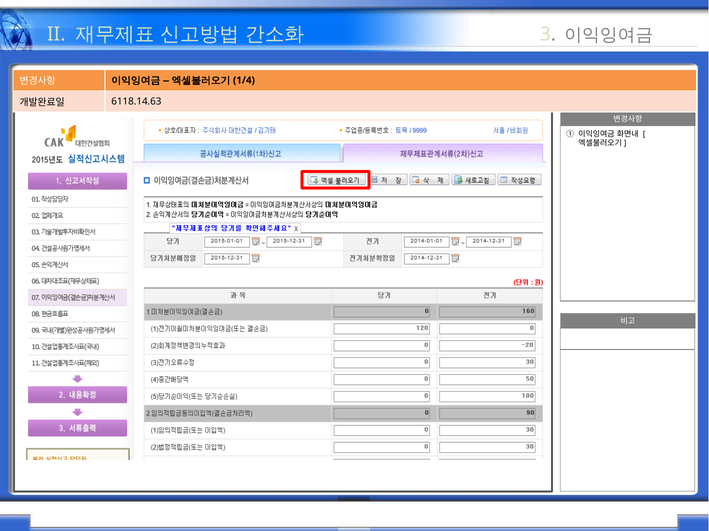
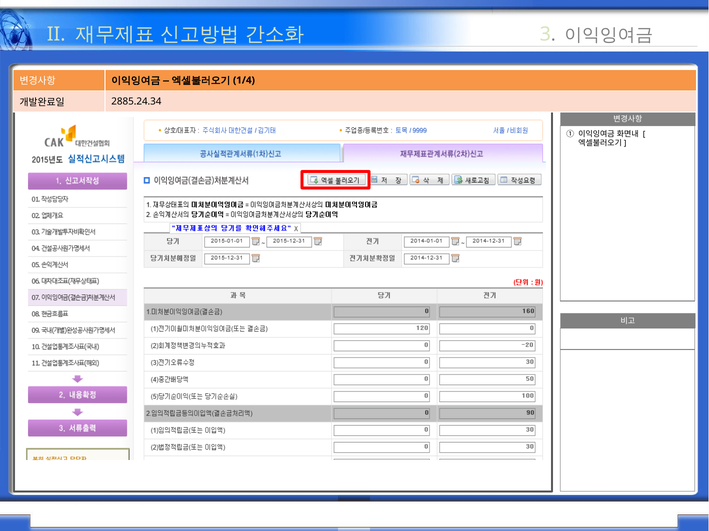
6118.14.63: 6118.14.63 -> 2885.24.34
